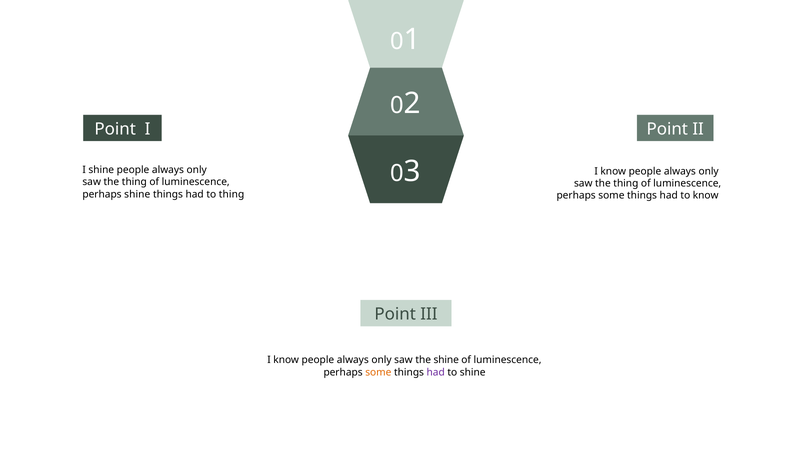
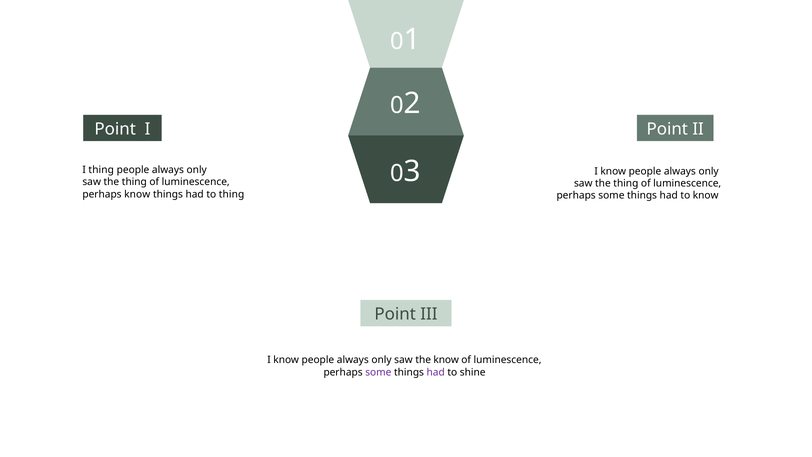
I shine: shine -> thing
perhaps shine: shine -> know
the shine: shine -> know
some at (378, 372) colour: orange -> purple
